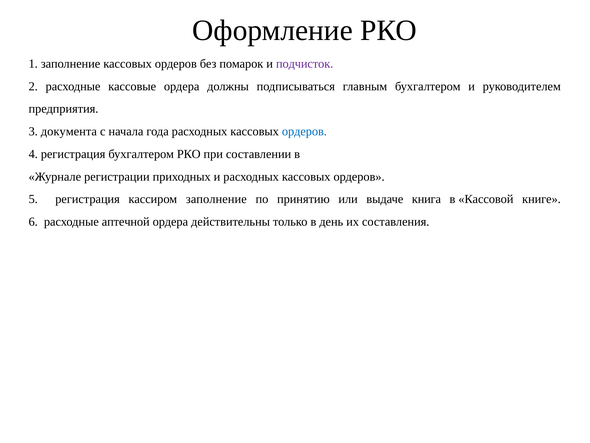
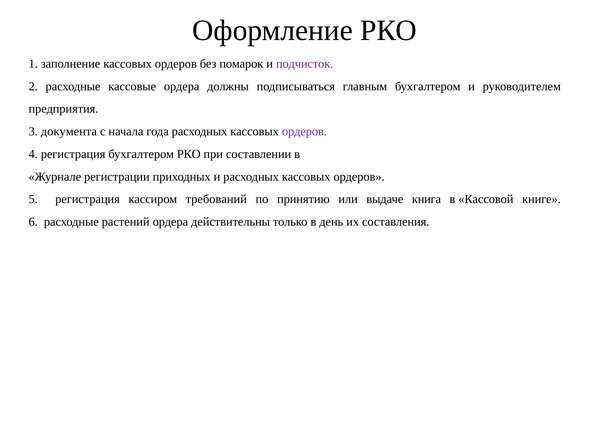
ордеров at (304, 131) colour: blue -> purple
кассиром заполнение: заполнение -> требований
аптечной: аптечной -> растений
